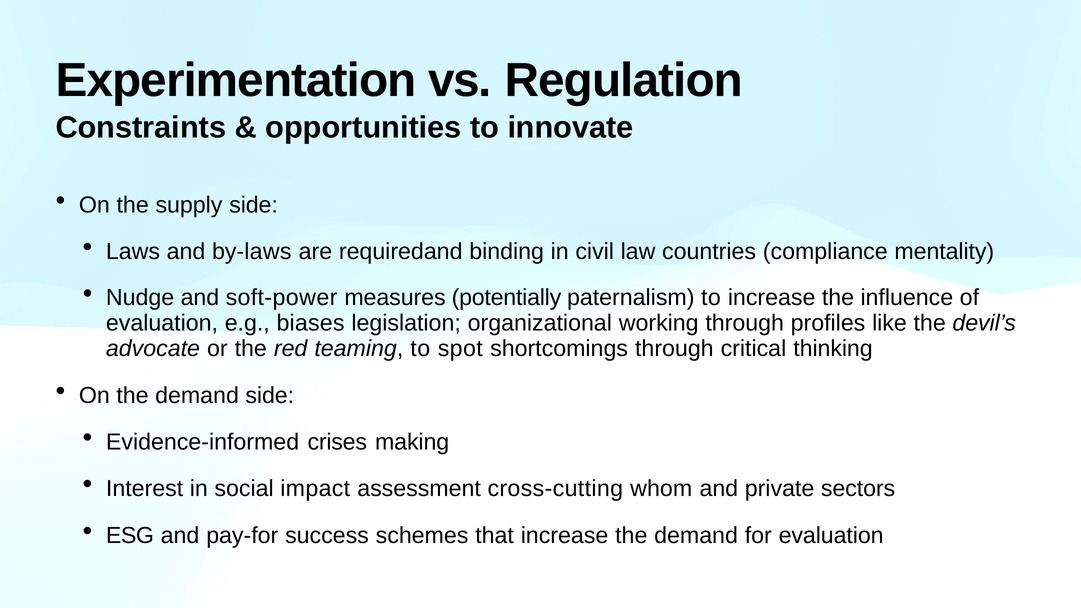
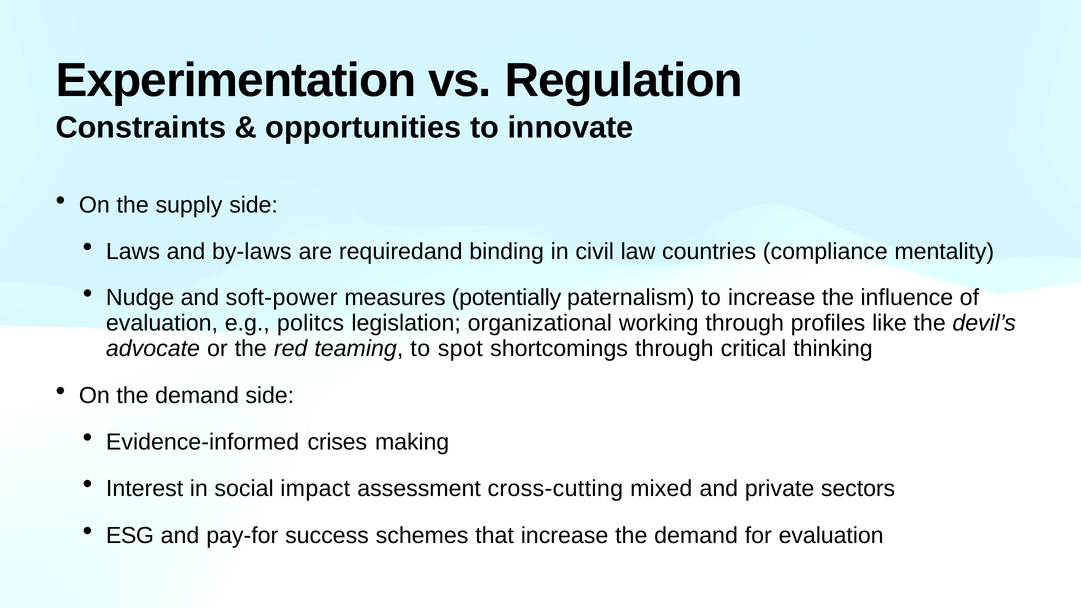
biases: biases -> politcs
whom: whom -> mixed
